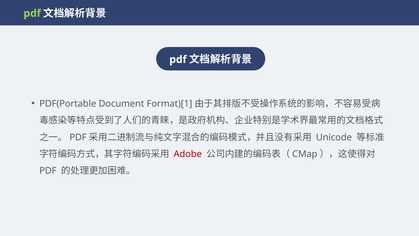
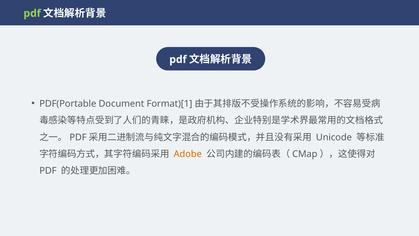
Adobe colour: red -> orange
